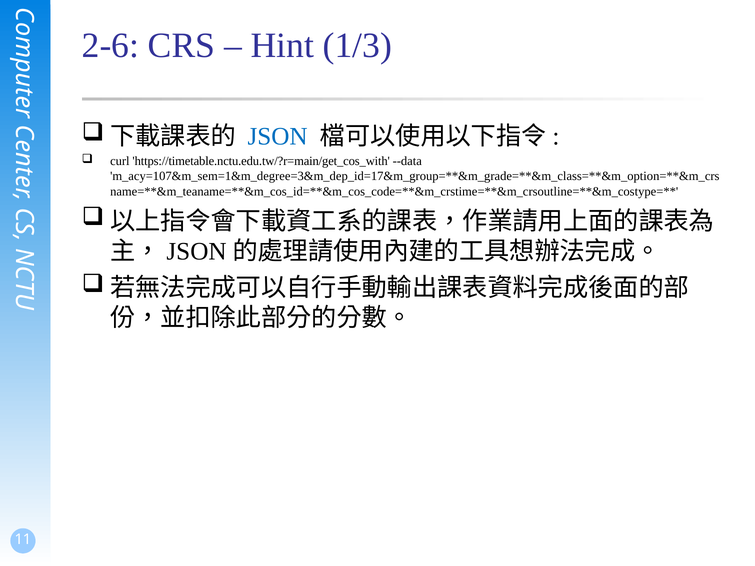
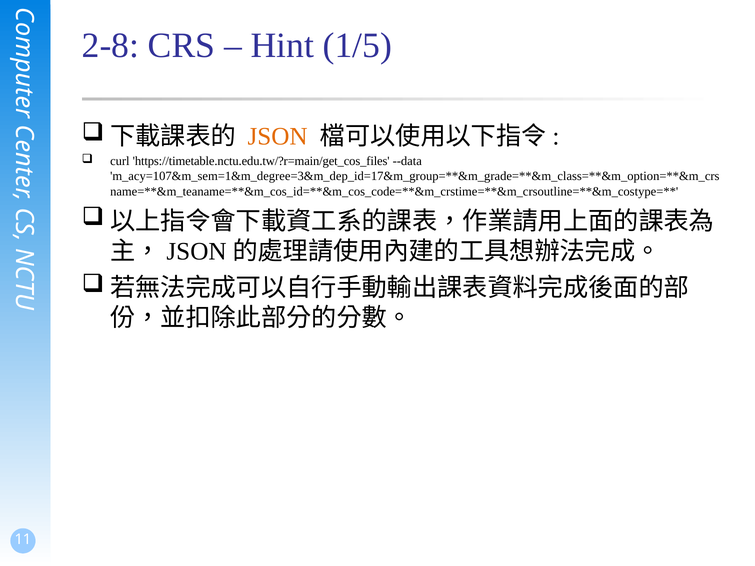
2-6: 2-6 -> 2-8
1/3: 1/3 -> 1/5
JSON colour: blue -> orange
https://timetable.nctu.edu.tw/?r=main/get_cos_with: https://timetable.nctu.edu.tw/?r=main/get_cos_with -> https://timetable.nctu.edu.tw/?r=main/get_cos_files
